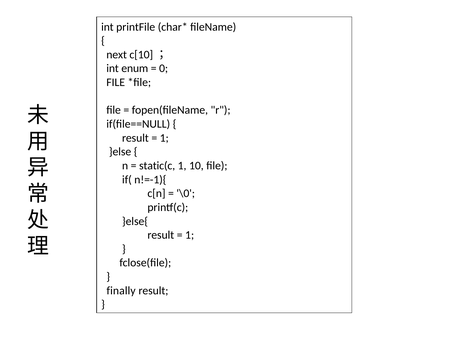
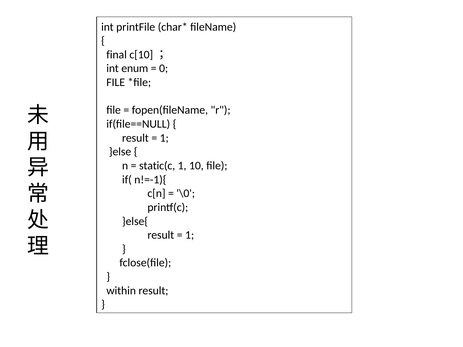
next: next -> final
finally: finally -> within
